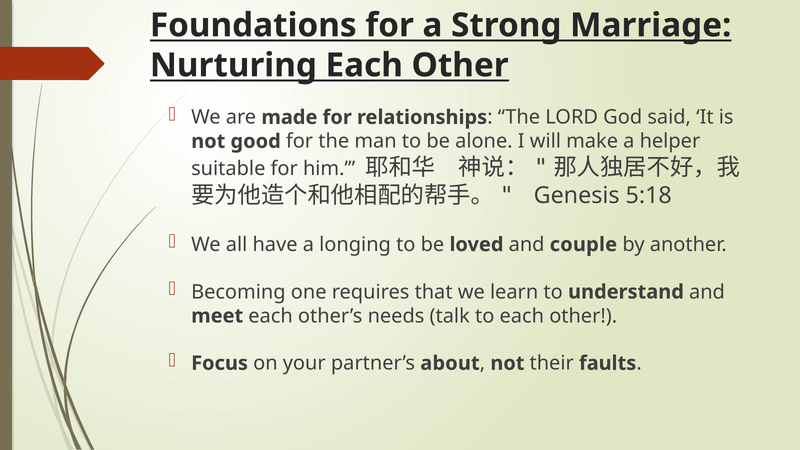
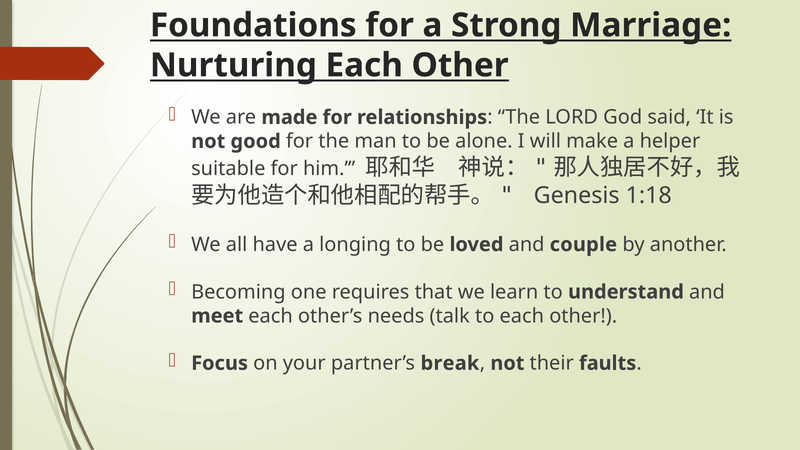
5:18: 5:18 -> 1:18
about: about -> break
